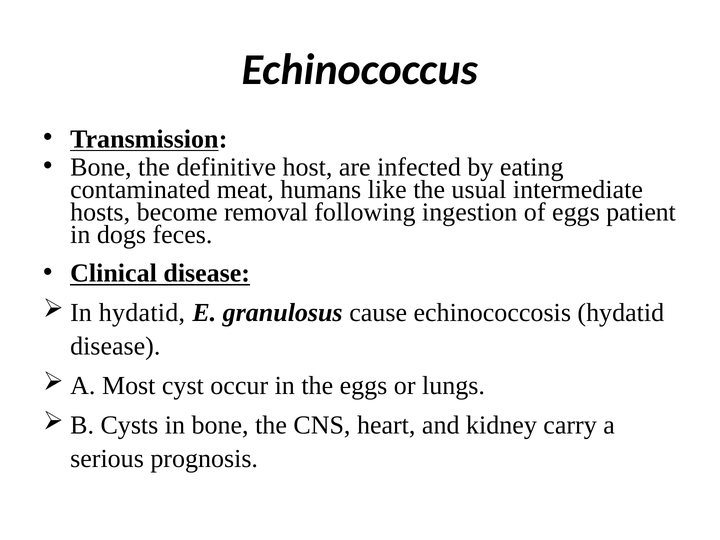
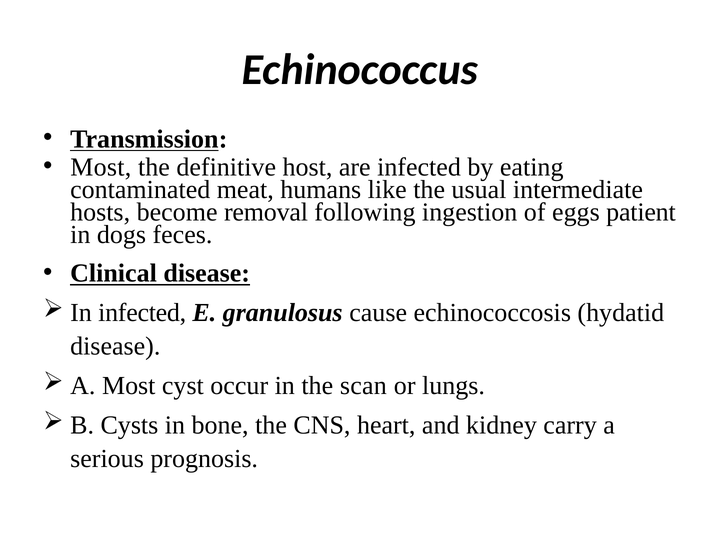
Bone at (101, 167): Bone -> Most
hydatid at (142, 313): hydatid -> infected
the eggs: eggs -> scan
